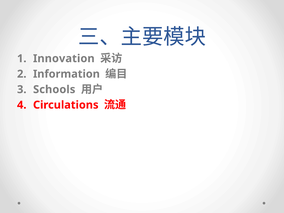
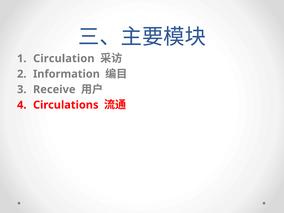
Innovation: Innovation -> Circulation
Schools: Schools -> Receive
